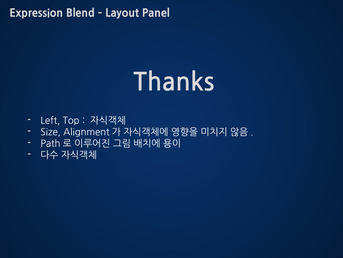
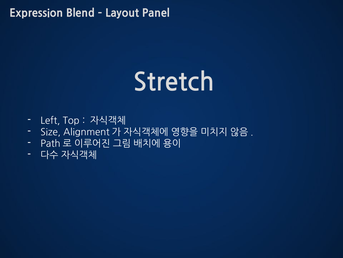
Thanks: Thanks -> Stretch
